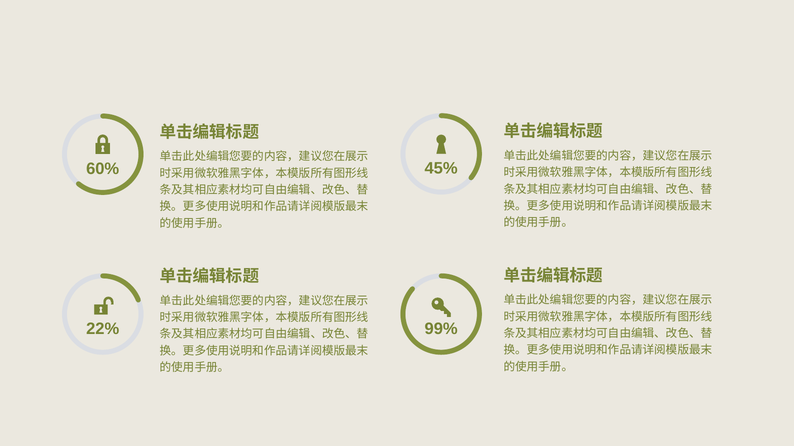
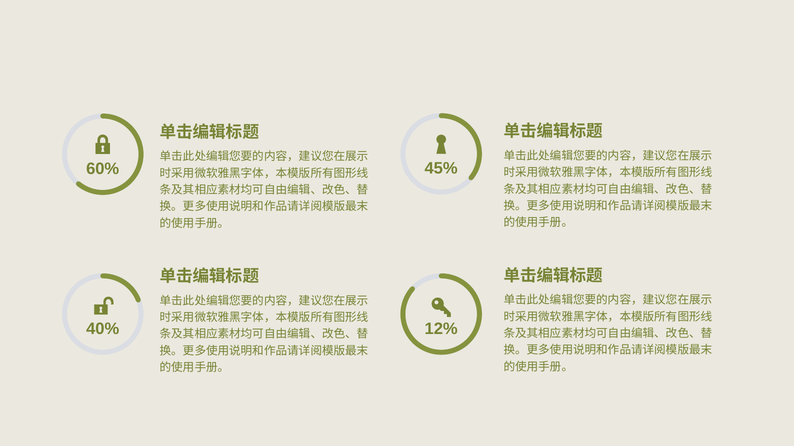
22%: 22% -> 40%
99%: 99% -> 12%
